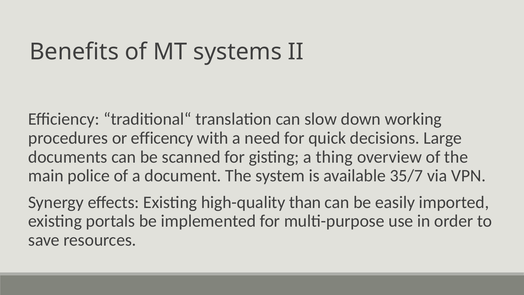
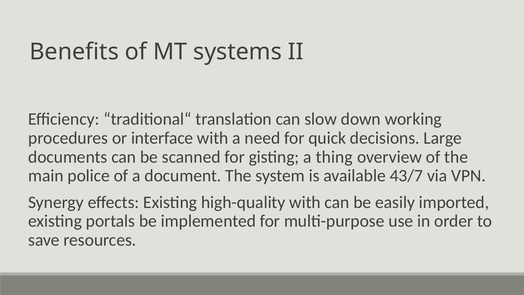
efficency: efficency -> interface
35/7: 35/7 -> 43/7
high-quality than: than -> with
